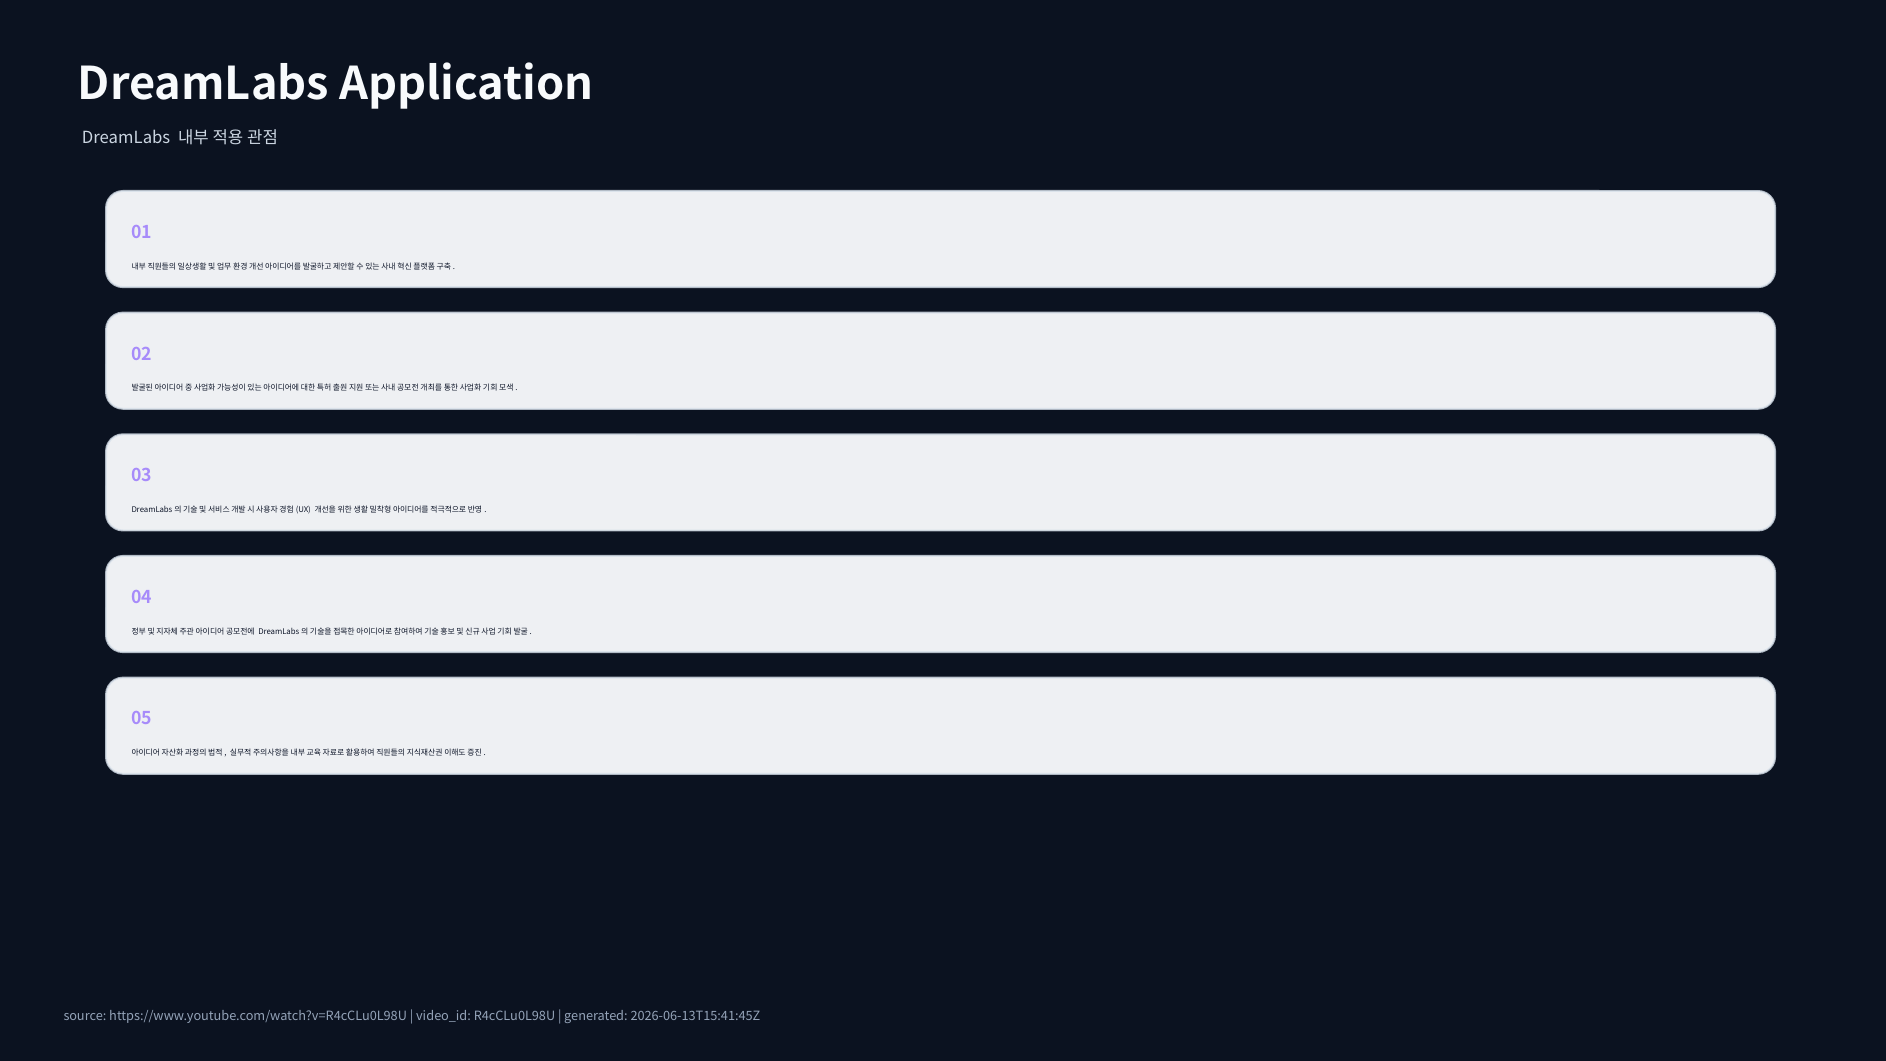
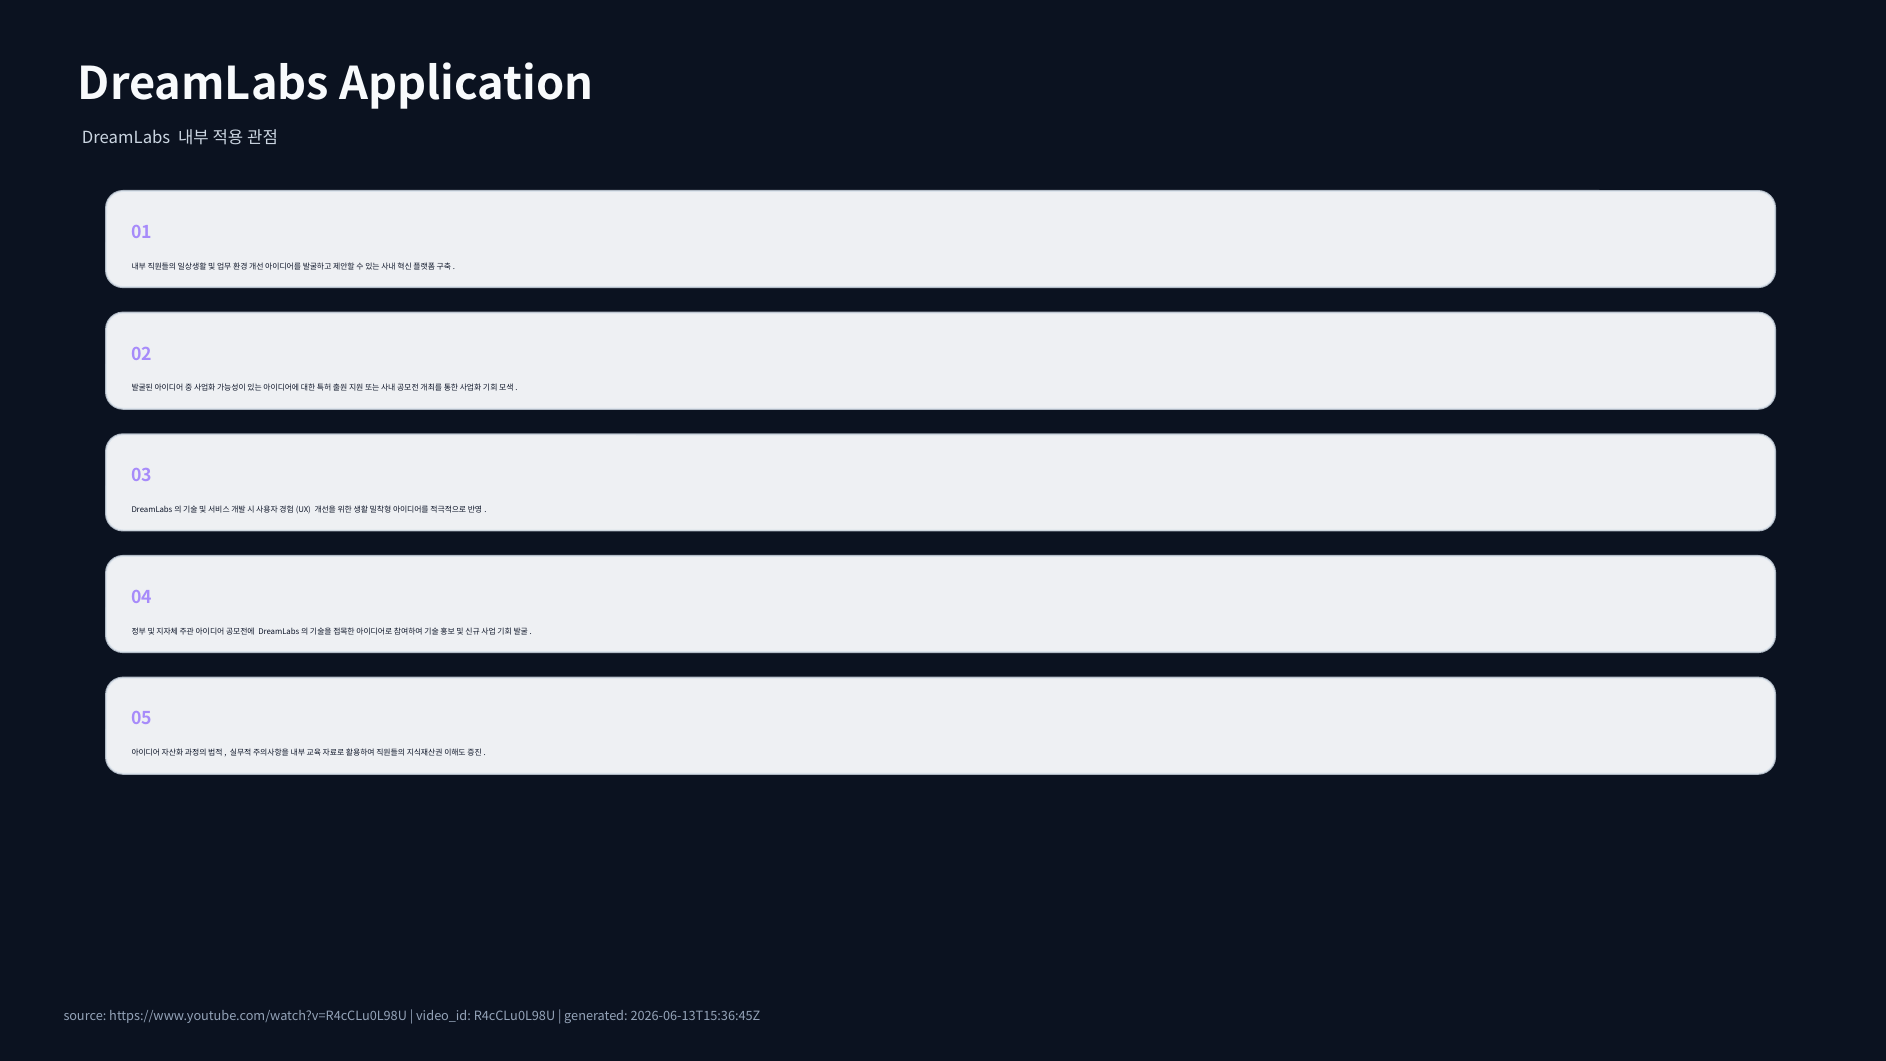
2026-06-13T15:41:45Z: 2026-06-13T15:41:45Z -> 2026-06-13T15:36:45Z
